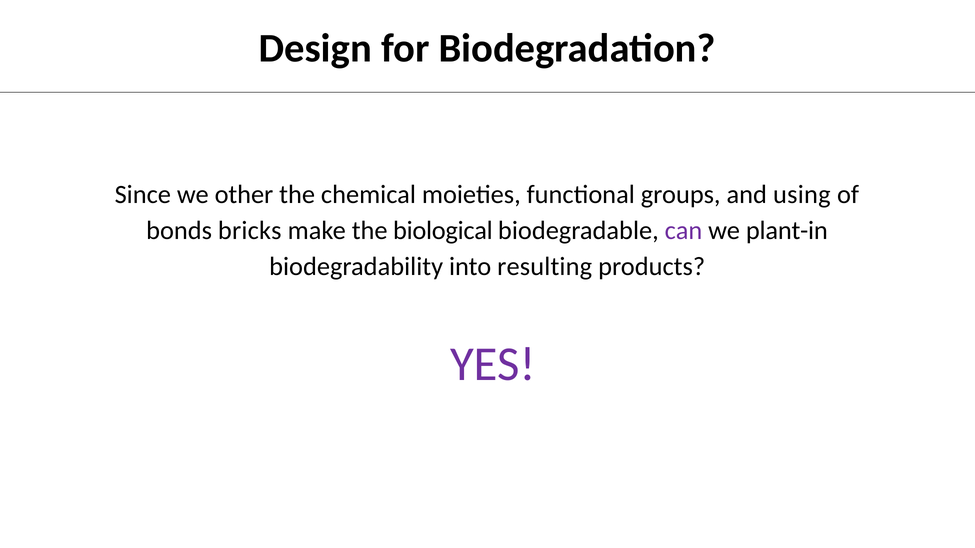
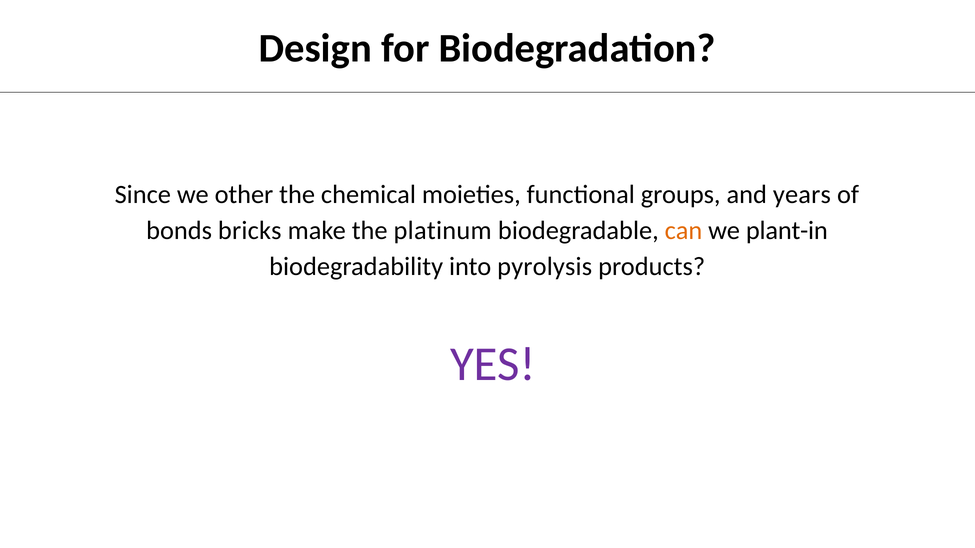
using: using -> years
biological: biological -> platinum
can colour: purple -> orange
resulting: resulting -> pyrolysis
